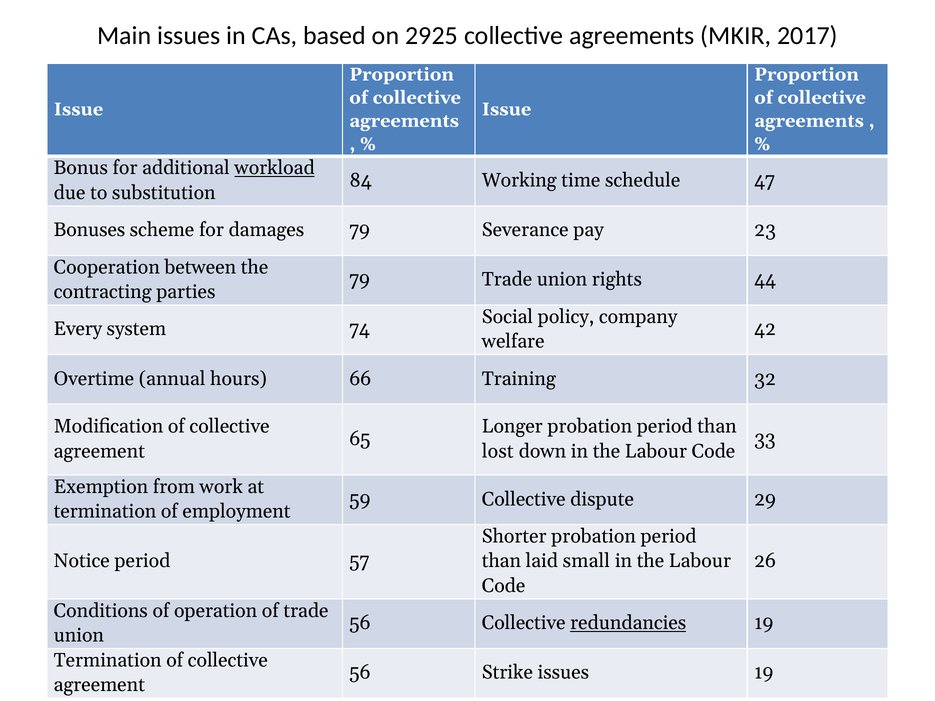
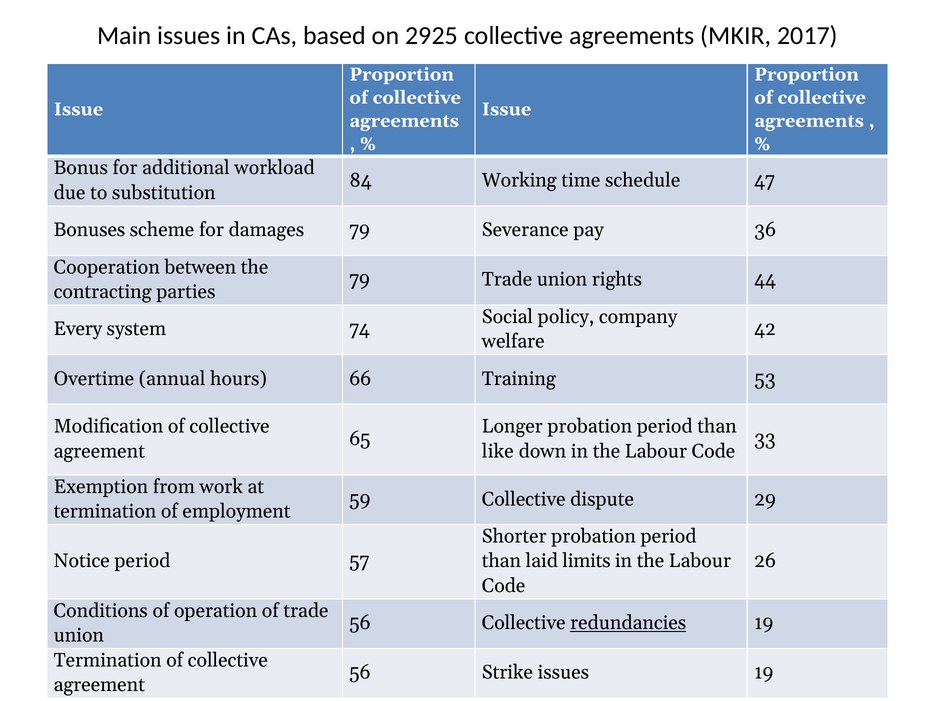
workload underline: present -> none
23: 23 -> 36
32: 32 -> 53
lost: lost -> like
small: small -> limits
